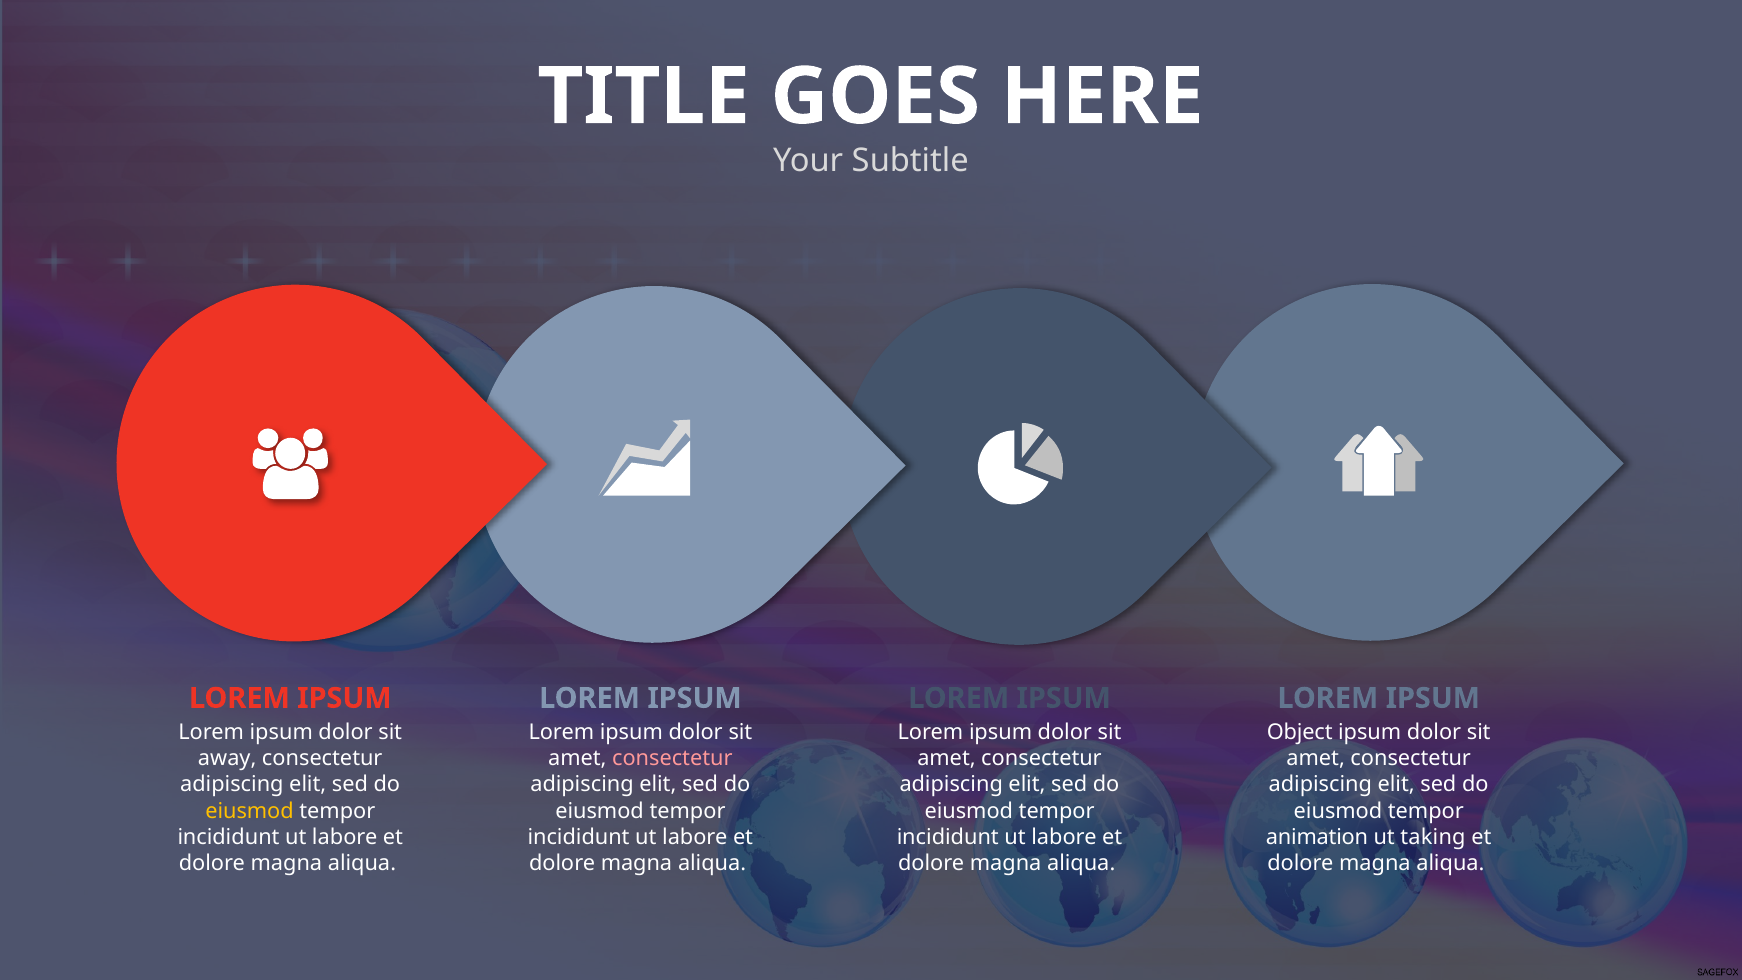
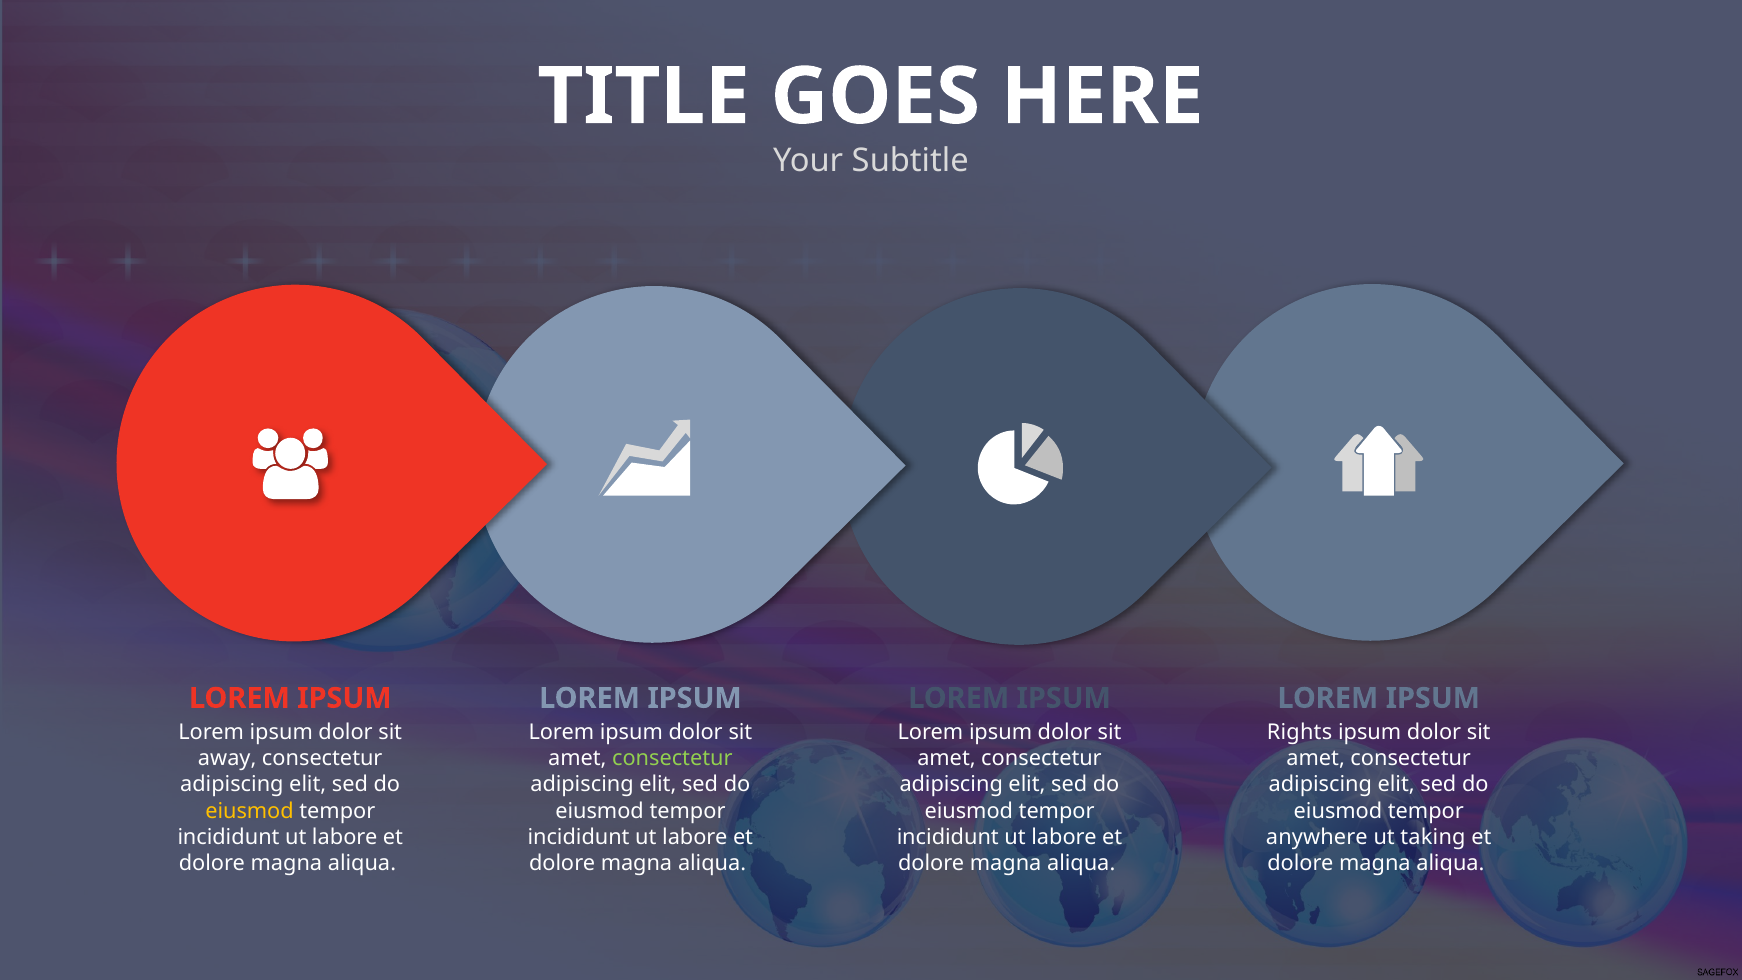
Object: Object -> Rights
consectetur at (672, 759) colour: pink -> light green
animation: animation -> anywhere
